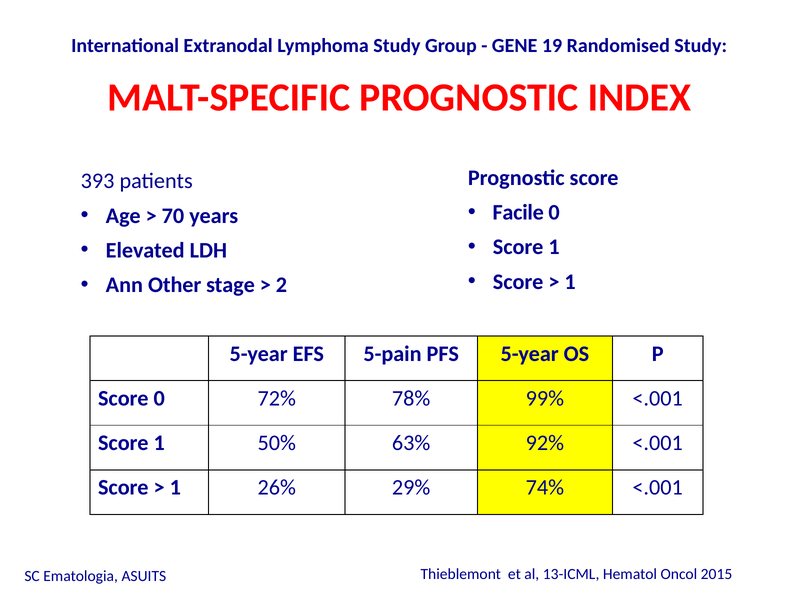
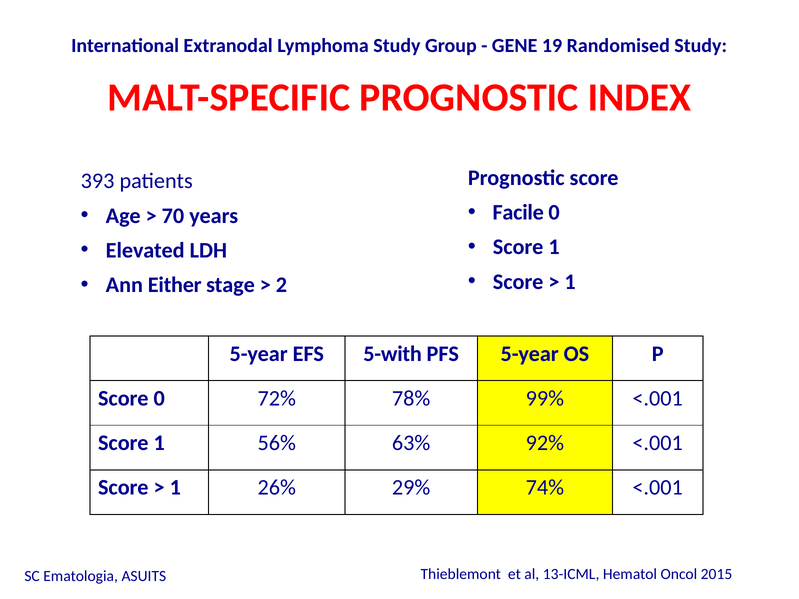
Other: Other -> Either
5-pain: 5-pain -> 5-with
50%: 50% -> 56%
